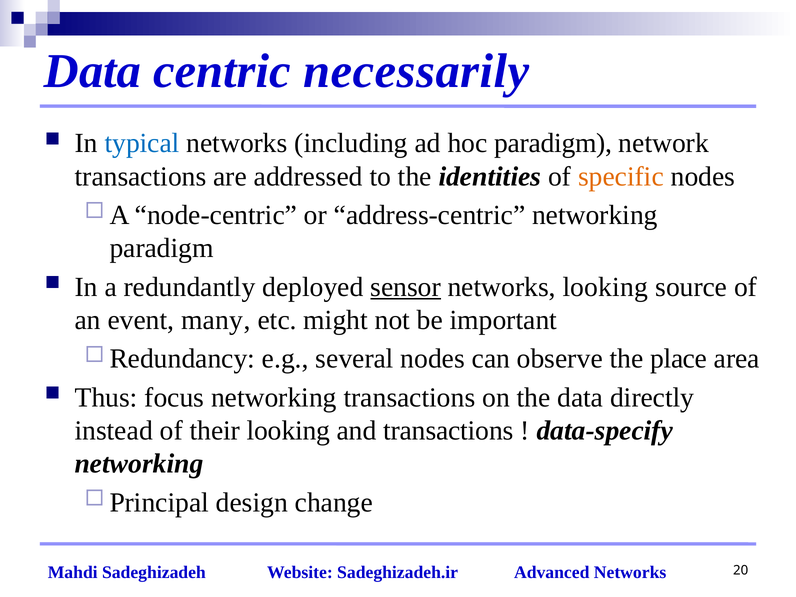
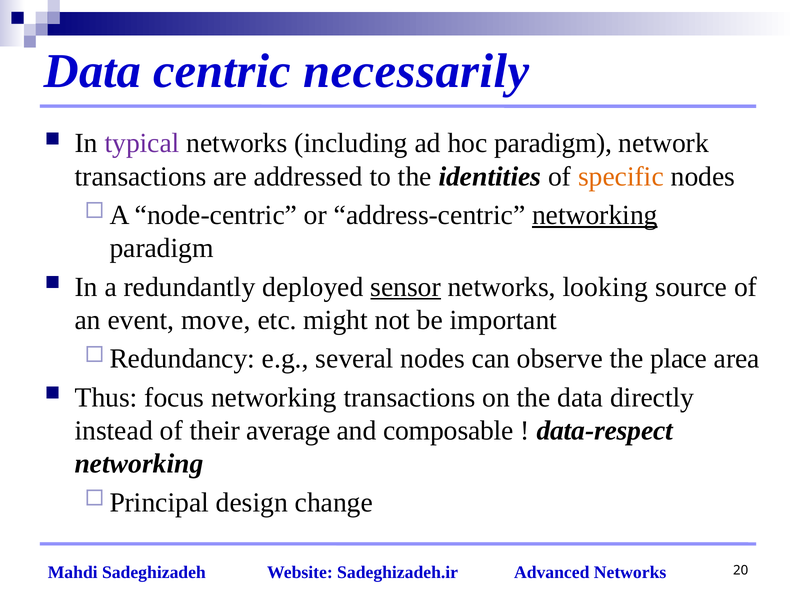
typical colour: blue -> purple
networking at (595, 215) underline: none -> present
many: many -> move
their looking: looking -> average
and transactions: transactions -> composable
data-specify: data-specify -> data-respect
